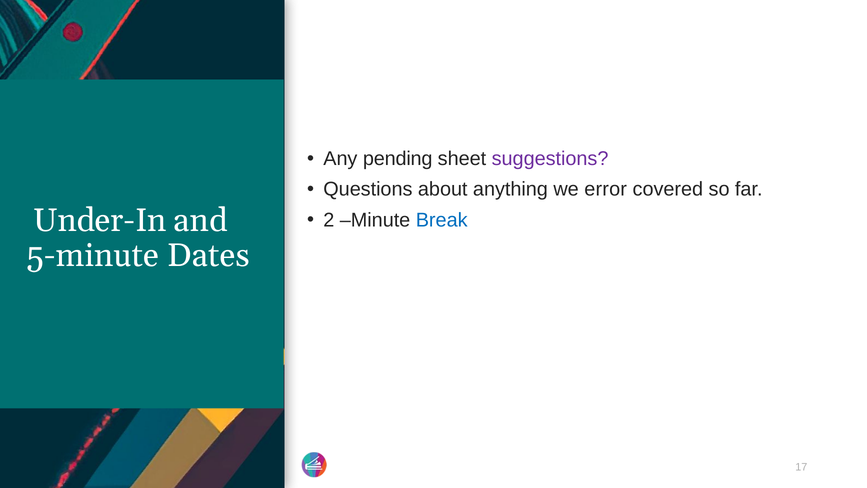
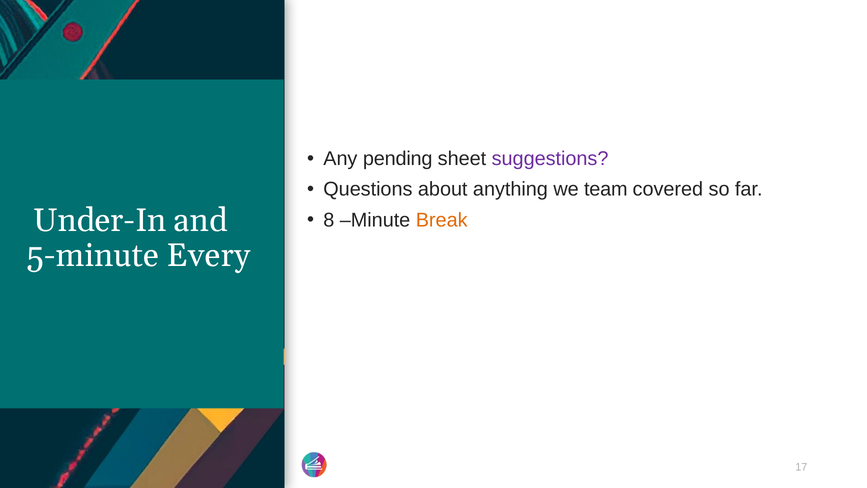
error: error -> team
2: 2 -> 8
Break colour: blue -> orange
Dates: Dates -> Every
